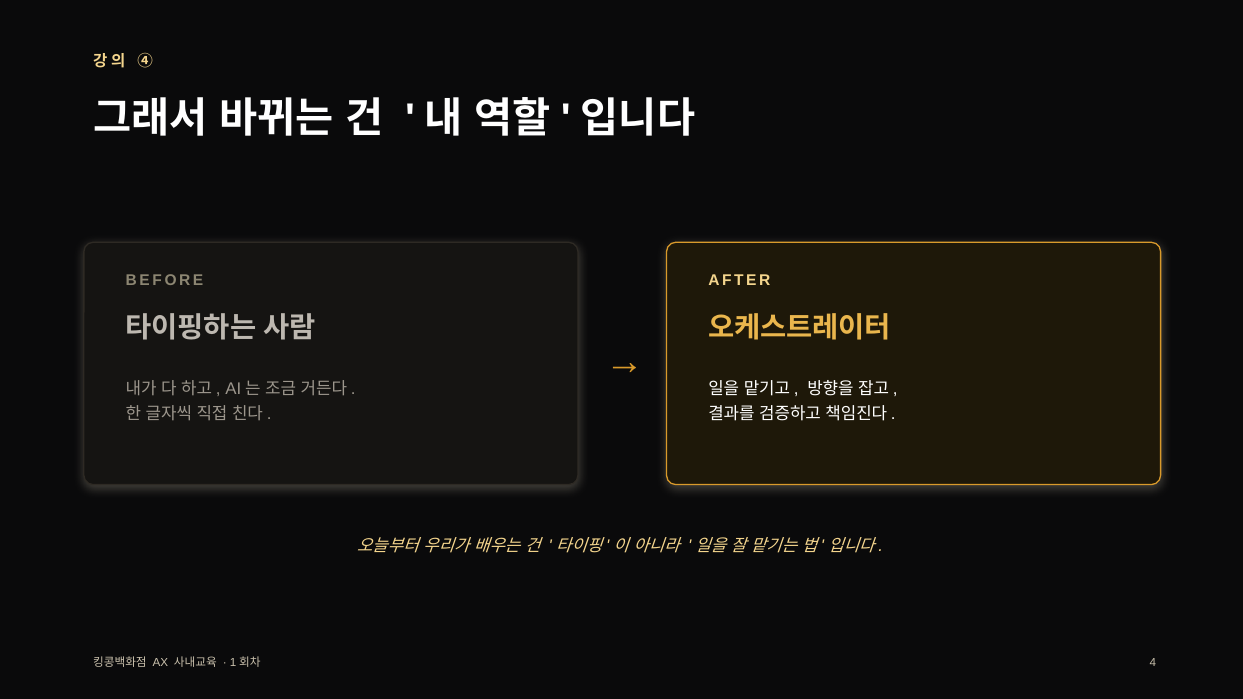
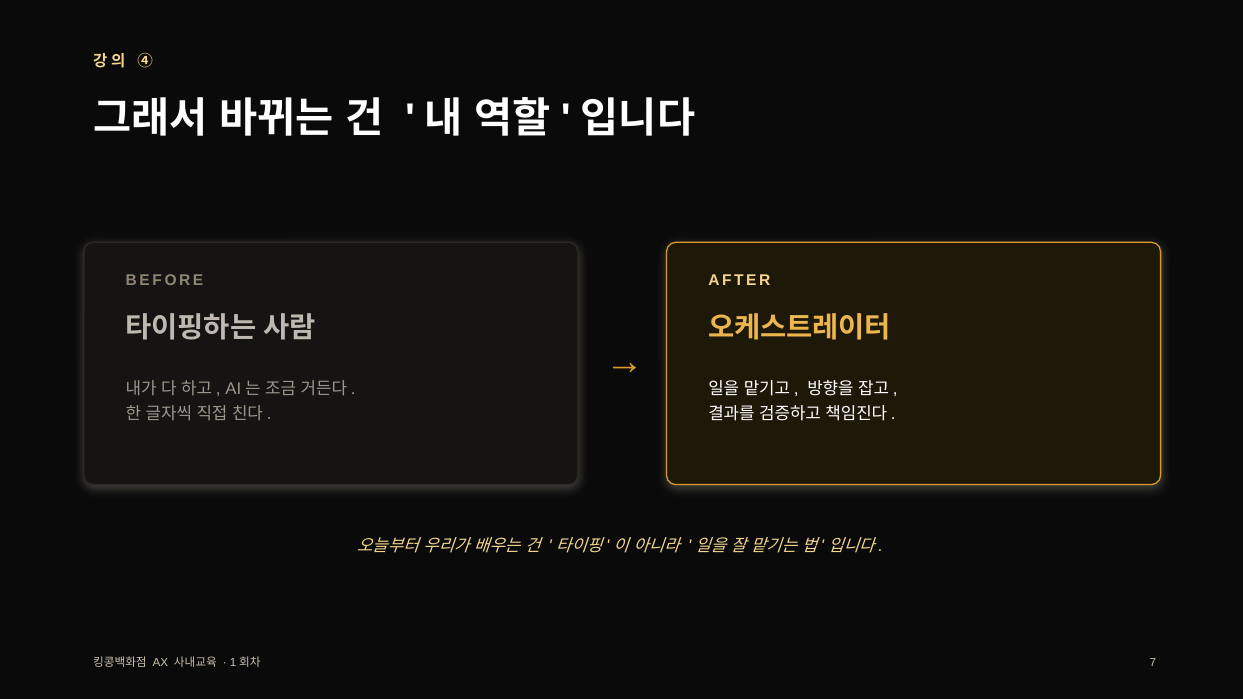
4: 4 -> 7
